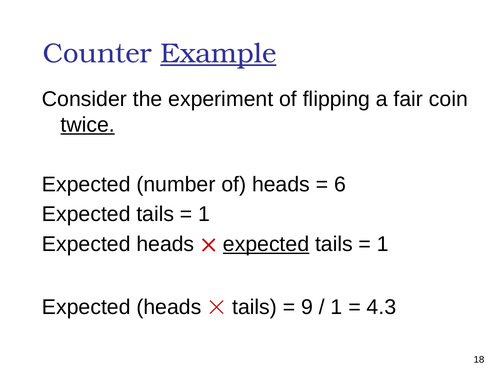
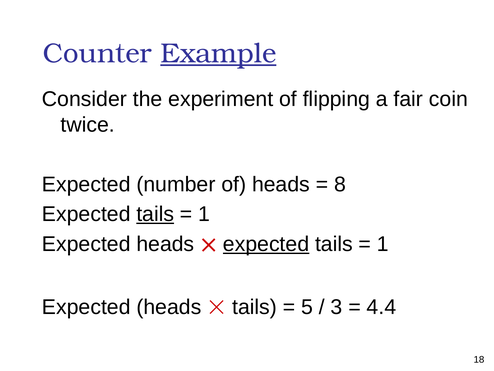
twice underline: present -> none
6: 6 -> 8
tails at (155, 214) underline: none -> present
9: 9 -> 5
1 at (337, 307): 1 -> 3
4.3: 4.3 -> 4.4
